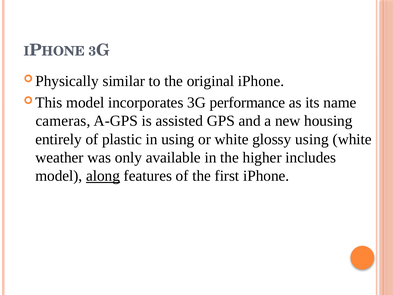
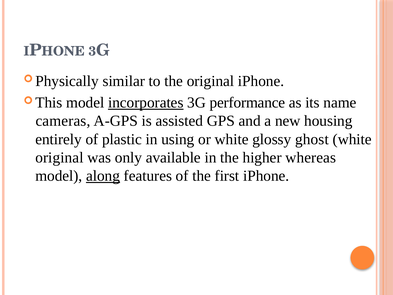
incorporates underline: none -> present
glossy using: using -> ghost
weather at (59, 157): weather -> original
includes: includes -> whereas
